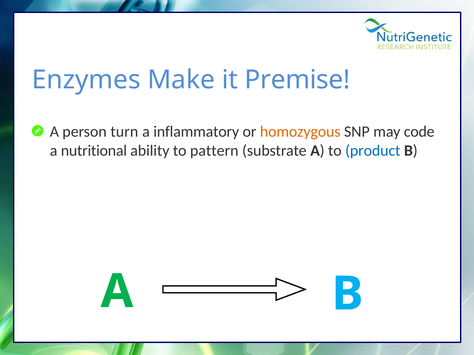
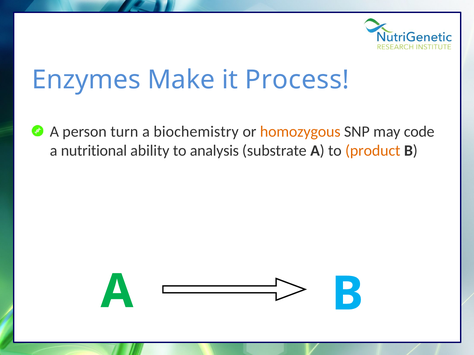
Premise: Premise -> Process
inflammatory: inflammatory -> biochemistry
pattern: pattern -> analysis
product colour: blue -> orange
